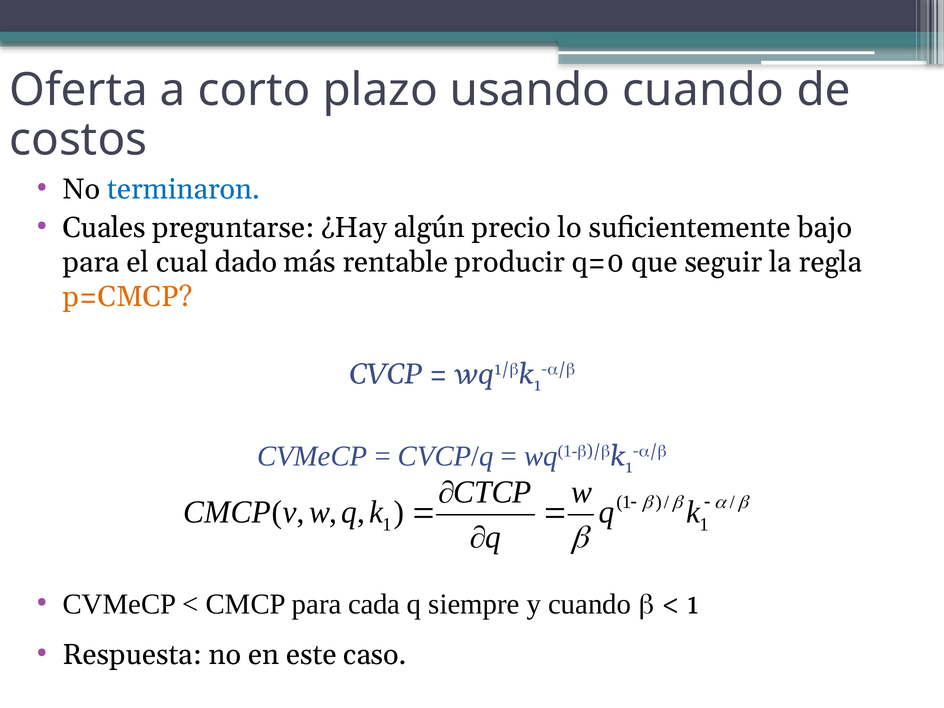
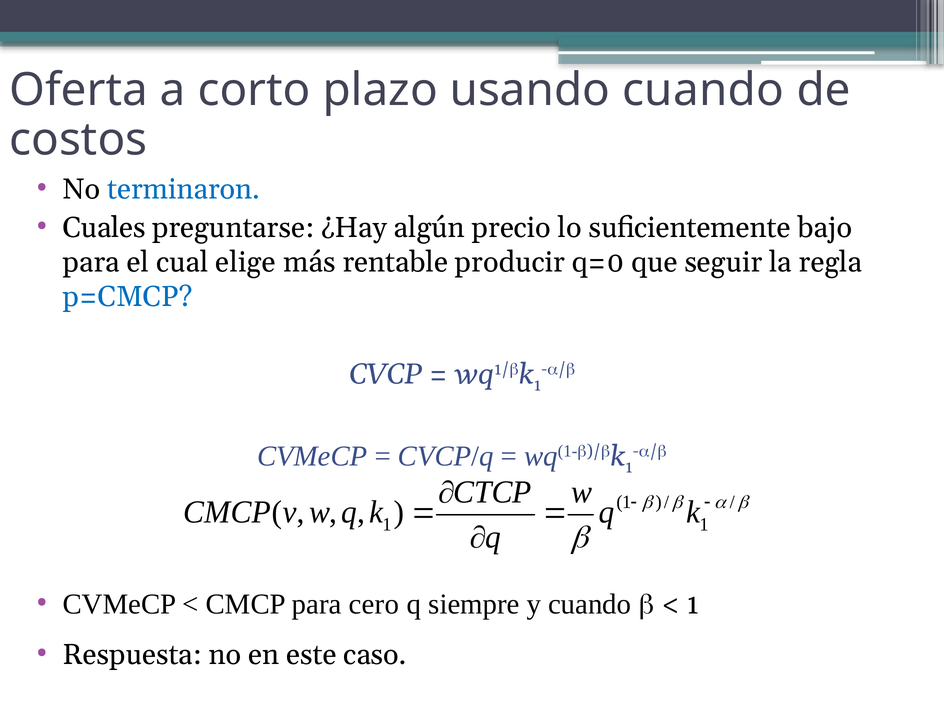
dado: dado -> elige
p=CMCP colour: orange -> blue
cada: cada -> cero
